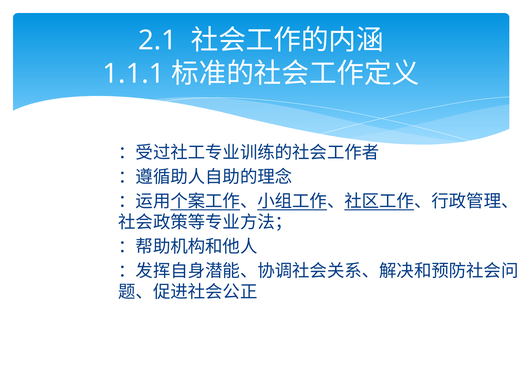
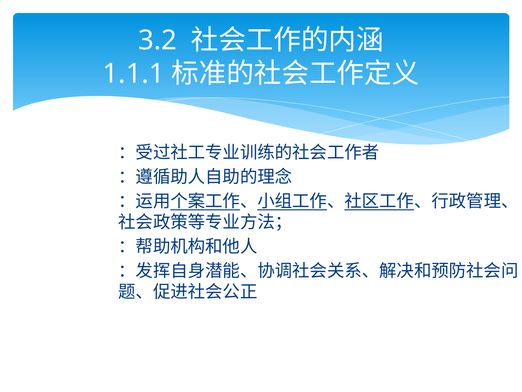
2.1: 2.1 -> 3.2
